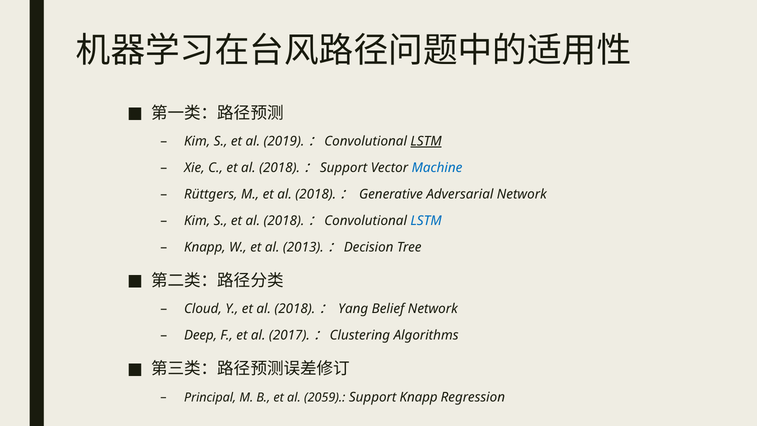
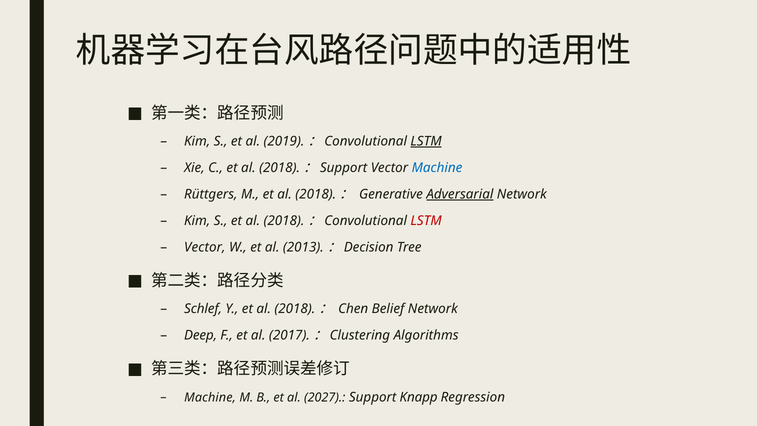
Adversarial underline: none -> present
LSTM at (426, 221) colour: blue -> red
Knapp at (205, 247): Knapp -> Vector
Cloud: Cloud -> Schlef
Yang: Yang -> Chen
Principal at (210, 397): Principal -> Machine
2059: 2059 -> 2027
